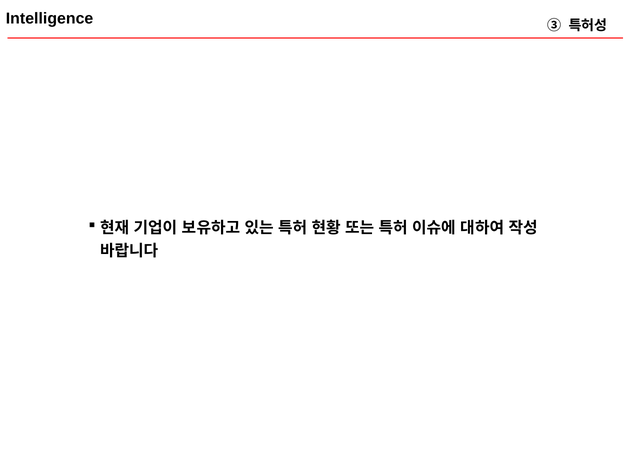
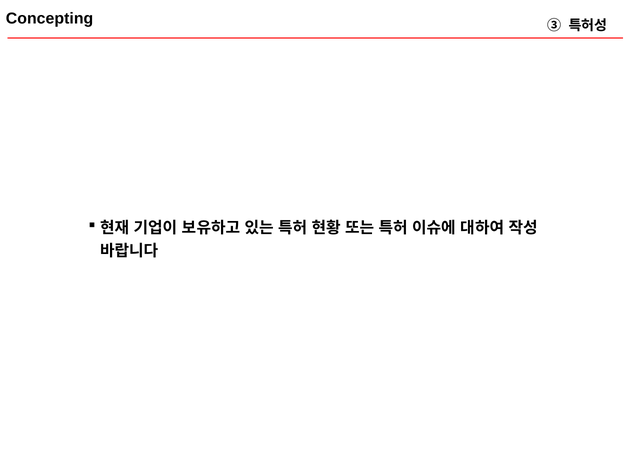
Intelligence: Intelligence -> Concepting
